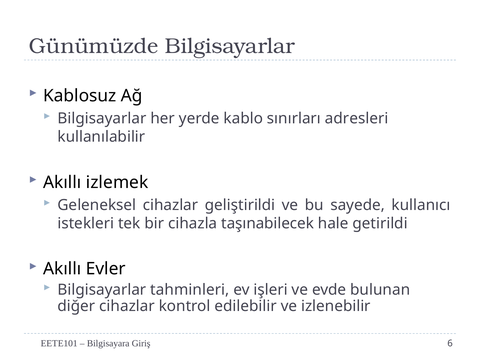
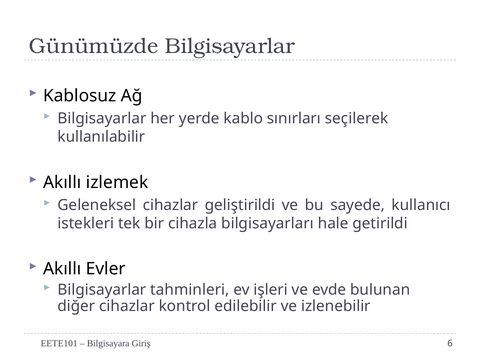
adresleri: adresleri -> seçilerek
taşınabilecek: taşınabilecek -> bilgisayarları
